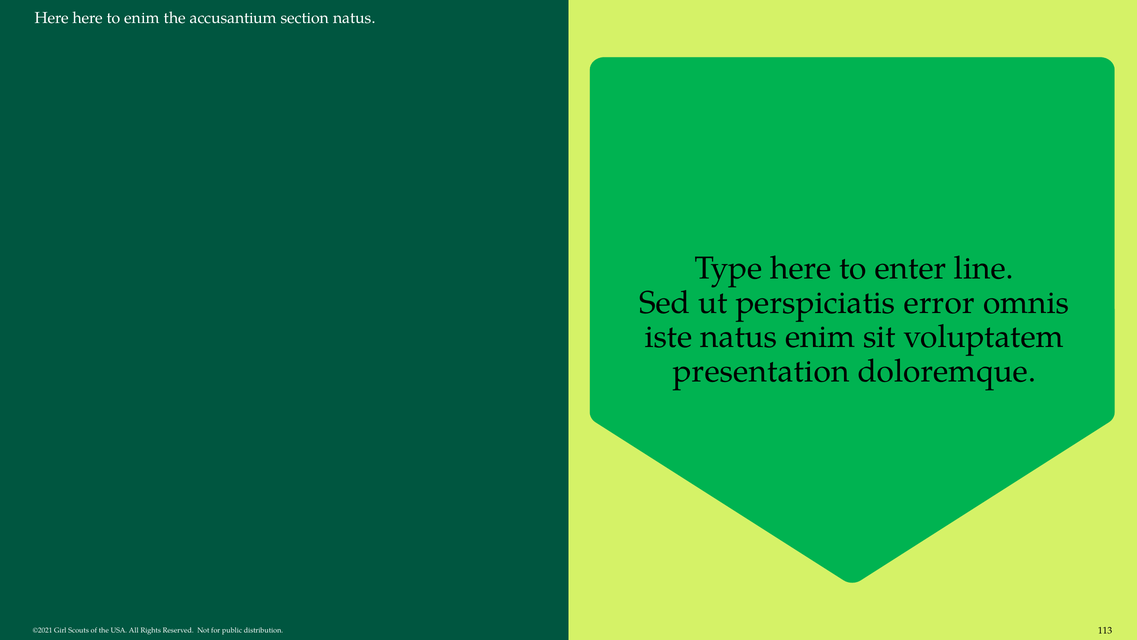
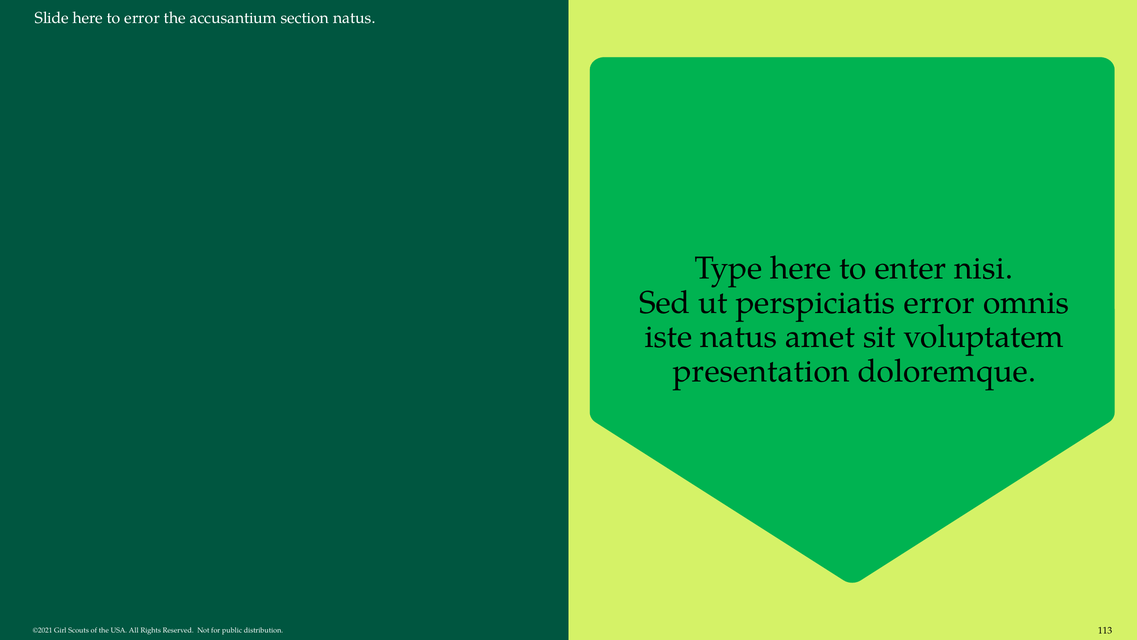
Here at (52, 18): Here -> Slide
to enim: enim -> error
line: line -> nisi
natus enim: enim -> amet
